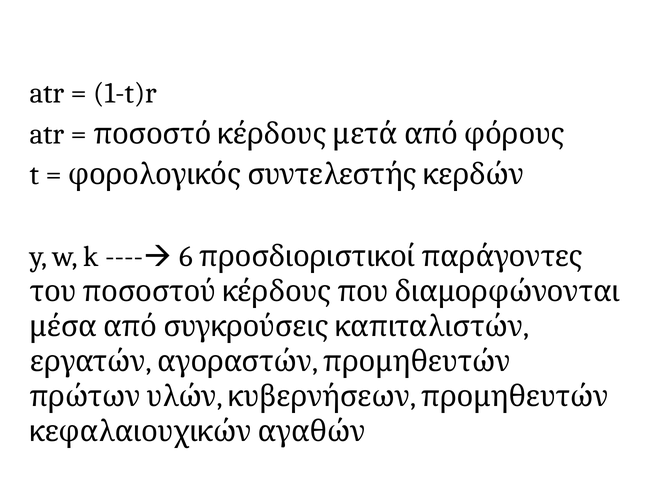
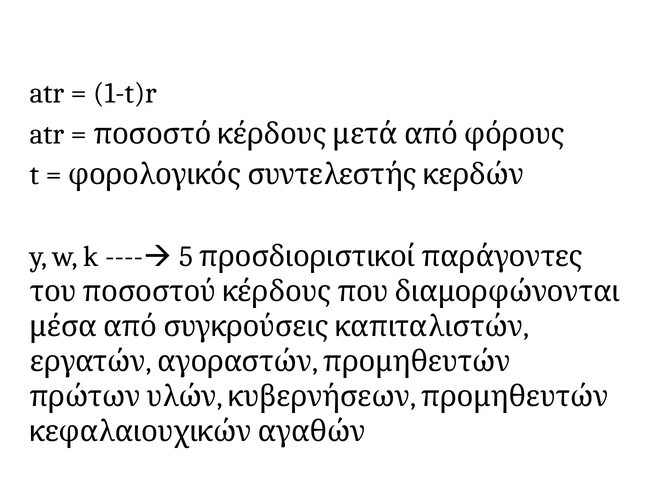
6: 6 -> 5
